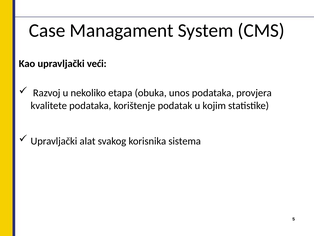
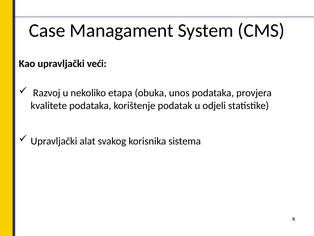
kojim: kojim -> odjeli
